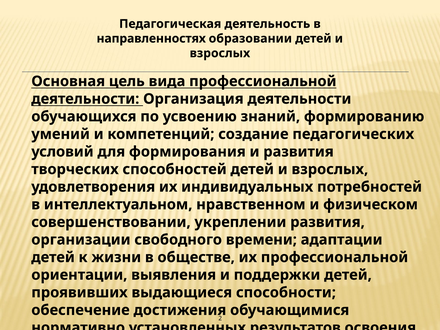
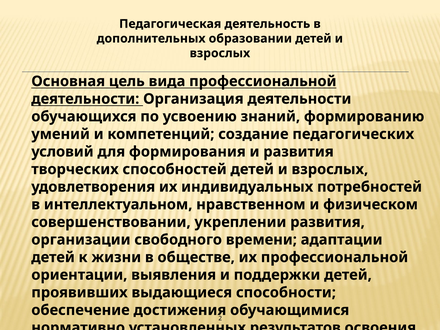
направленностях at (151, 39): направленностях -> дополнительных
